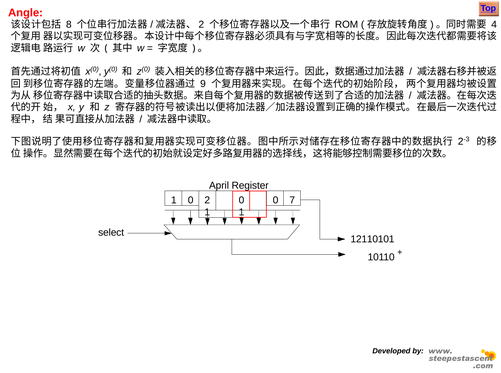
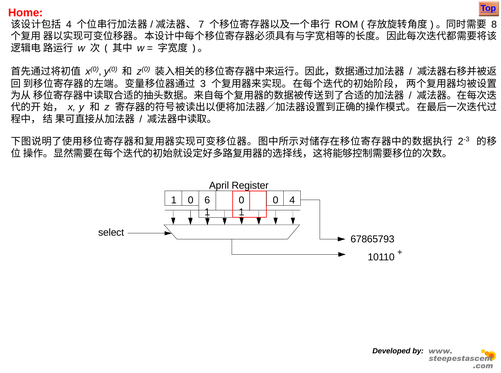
Angle: Angle -> Home
8 at (69, 25): 8 -> 4
2 at (201, 25): 2 -> 7
4: 4 -> 8
9: 9 -> 3
0 2: 2 -> 6
0 7: 7 -> 4
12110101: 12110101 -> 67865793
